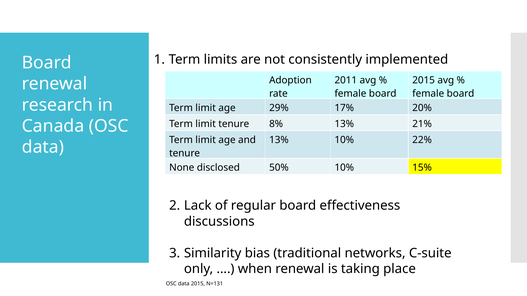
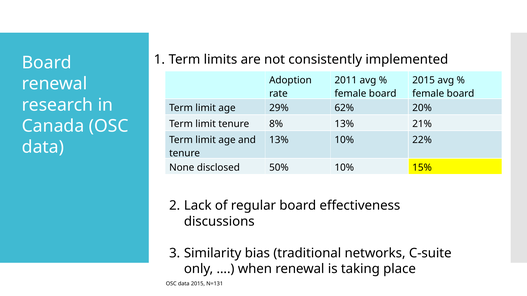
17%: 17% -> 62%
